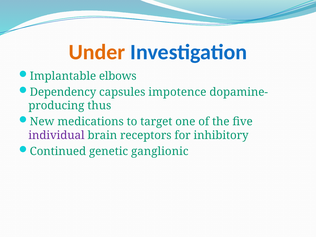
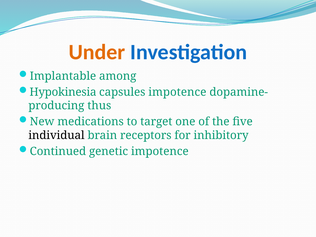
elbows: elbows -> among
Dependency: Dependency -> Hypokinesia
individual colour: purple -> black
genetic ganglionic: ganglionic -> impotence
